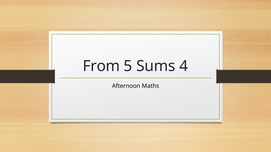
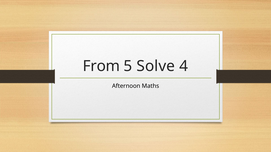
Sums: Sums -> Solve
